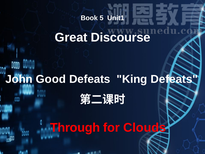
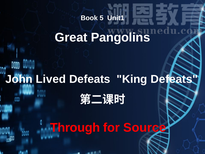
Discourse: Discourse -> Pangolins
Good: Good -> Lived
Clouds: Clouds -> Source
